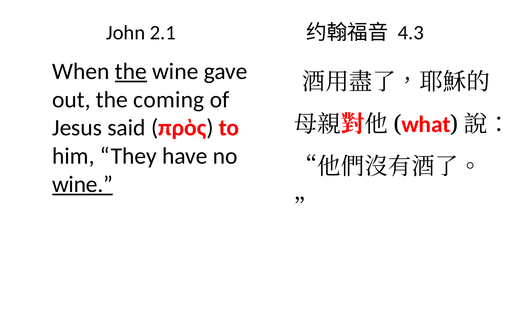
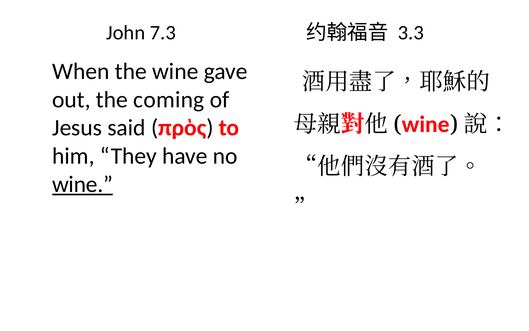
2.1: 2.1 -> 7.3
4.3: 4.3 -> 3.3
the at (131, 71) underline: present -> none
what at (426, 124): what -> wine
